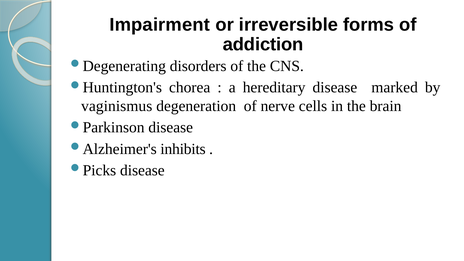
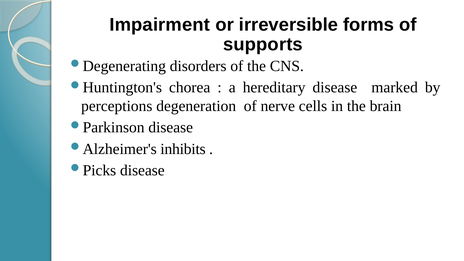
addiction: addiction -> supports
vaginismus: vaginismus -> perceptions
